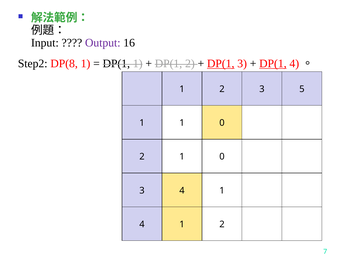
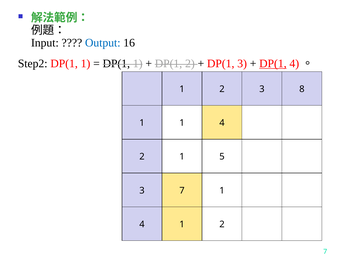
Output colour: purple -> blue
Step2 DP(8: DP(8 -> DP(1
DP(1 at (221, 64) underline: present -> none
5: 5 -> 8
1 1 0: 0 -> 4
2 1 0: 0 -> 5
3 4: 4 -> 7
